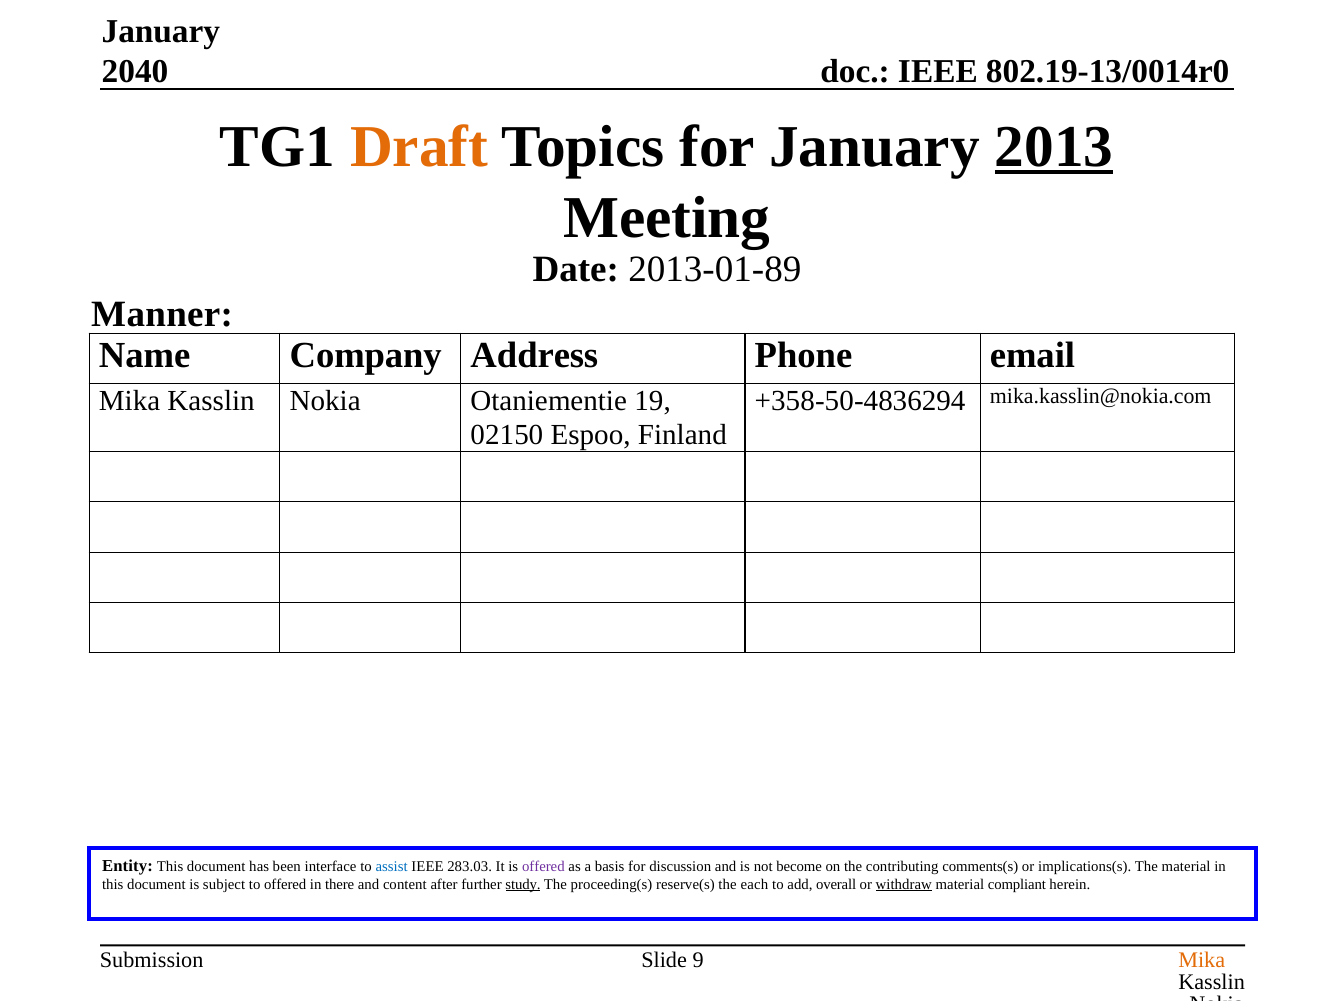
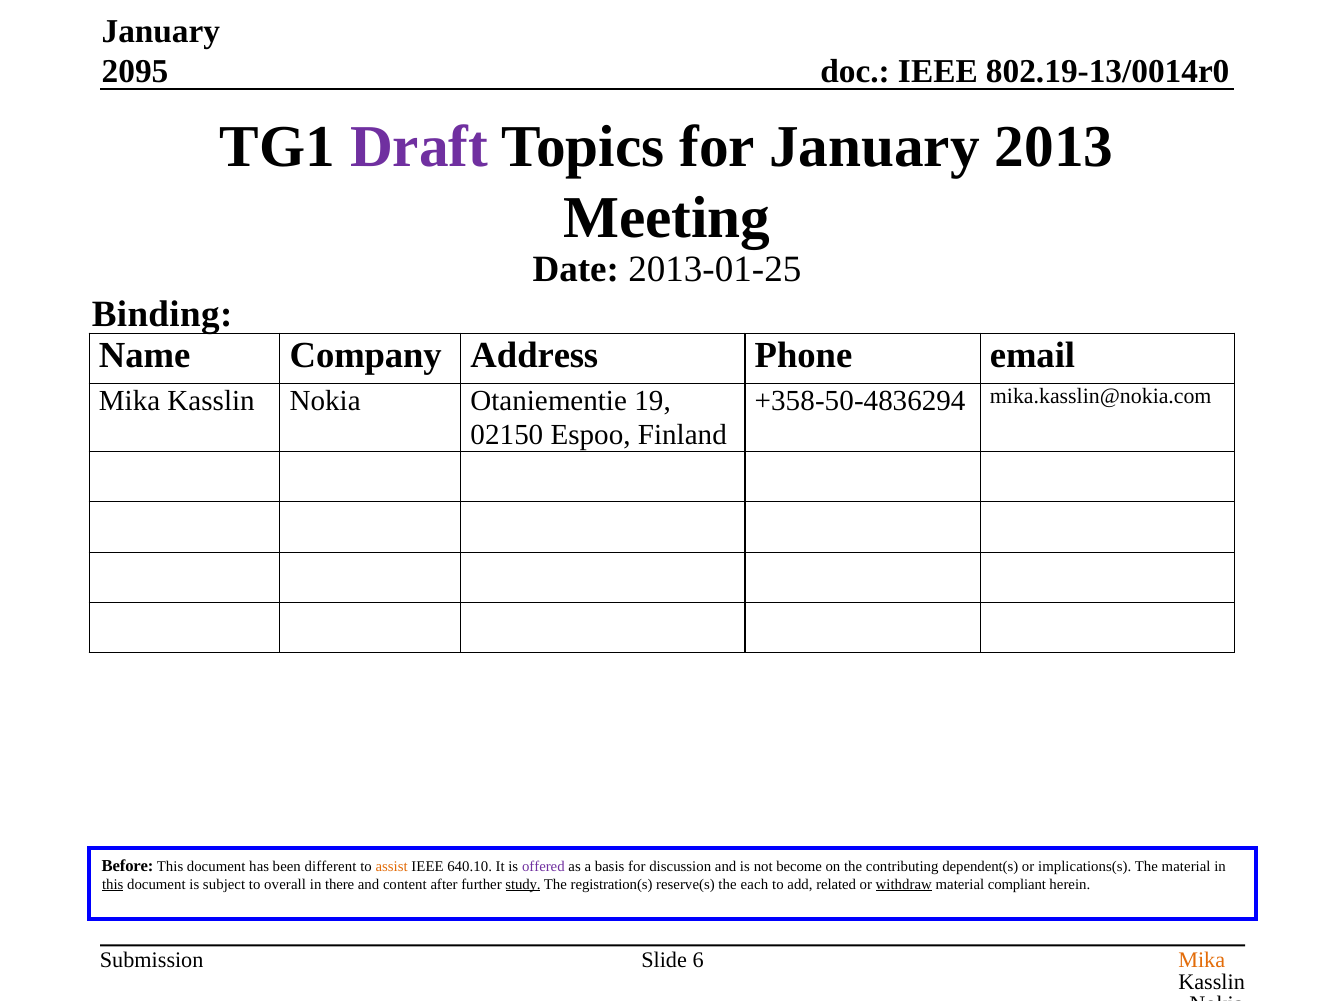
2040: 2040 -> 2095
Draft colour: orange -> purple
2013 underline: present -> none
2013-01-89: 2013-01-89 -> 2013-01-25
Manner: Manner -> Binding
Entity: Entity -> Before
interface: interface -> different
assist colour: blue -> orange
283.03: 283.03 -> 640.10
comments(s: comments(s -> dependent(s
this at (113, 884) underline: none -> present
to offered: offered -> overall
proceeding(s: proceeding(s -> registration(s
overall: overall -> related
9: 9 -> 6
